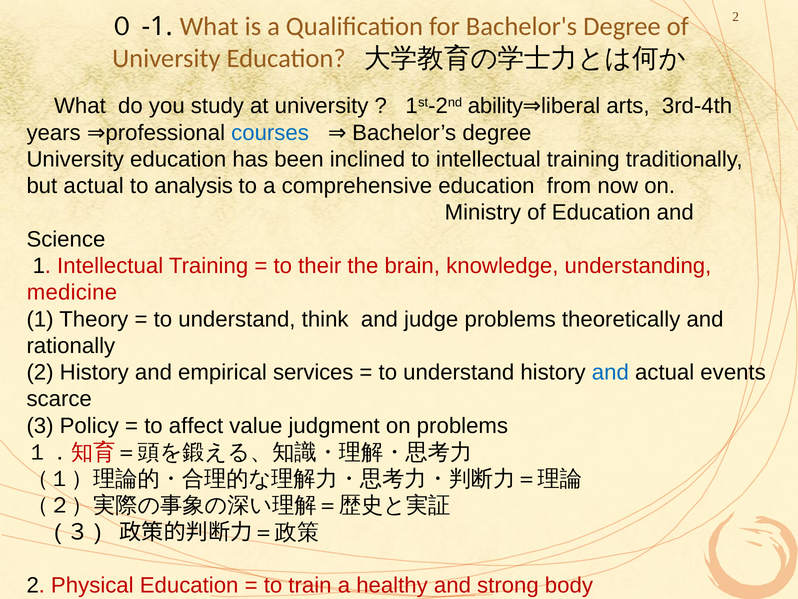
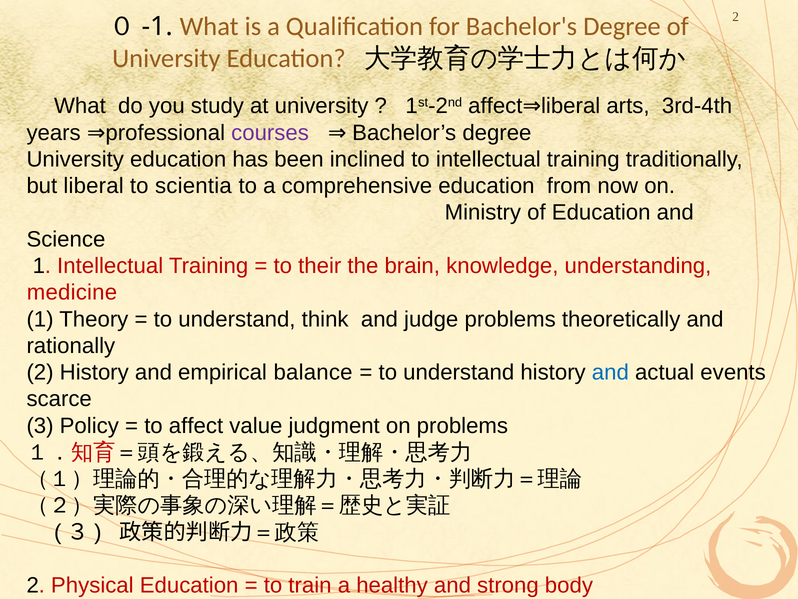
1st-2nd ability: ability -> affect
courses colour: blue -> purple
but actual: actual -> liberal
analysis: analysis -> scientia
services: services -> balance
